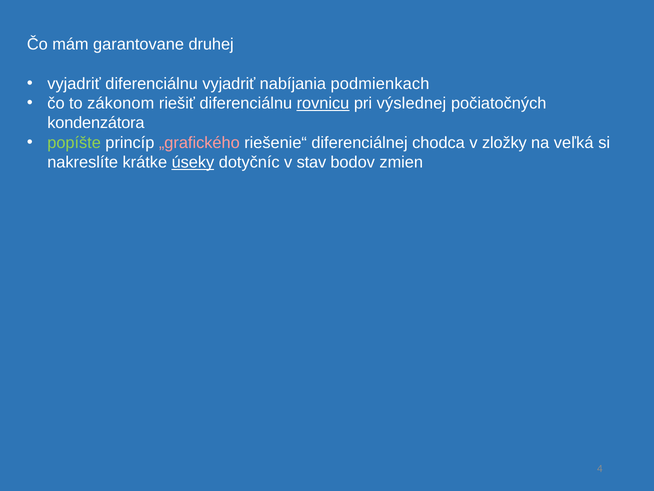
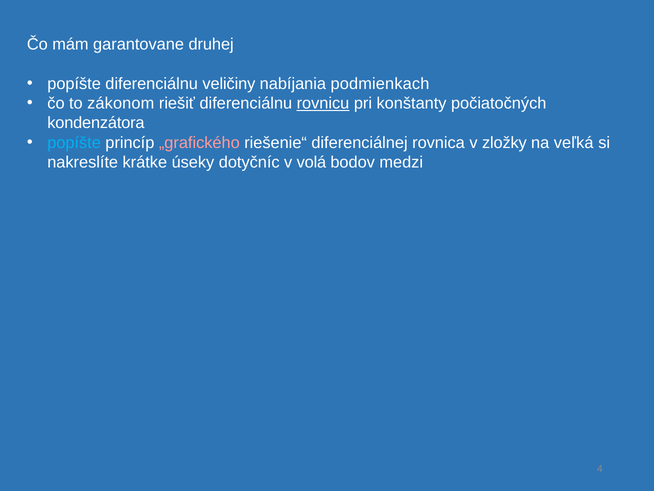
vyjadriť at (74, 84): vyjadriť -> popíšte
diferenciálnu vyjadriť: vyjadriť -> veličiny
výslednej: výslednej -> konštanty
popíšte at (74, 143) colour: light green -> light blue
chodca: chodca -> rovnica
úseky underline: present -> none
stav: stav -> volá
zmien: zmien -> medzi
